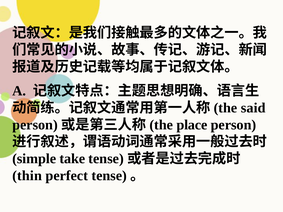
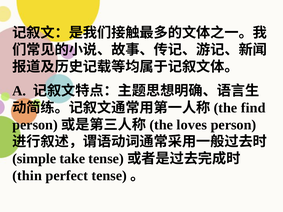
said: said -> find
place: place -> loves
